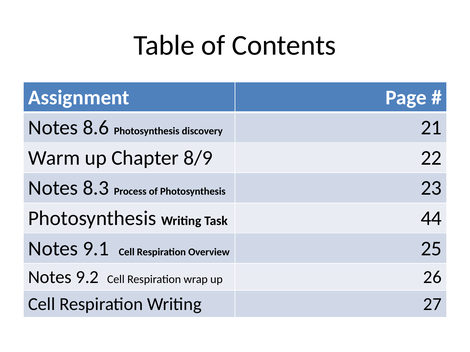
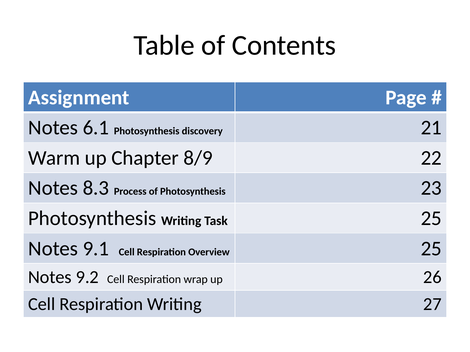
8.6: 8.6 -> 6.1
Task 44: 44 -> 25
